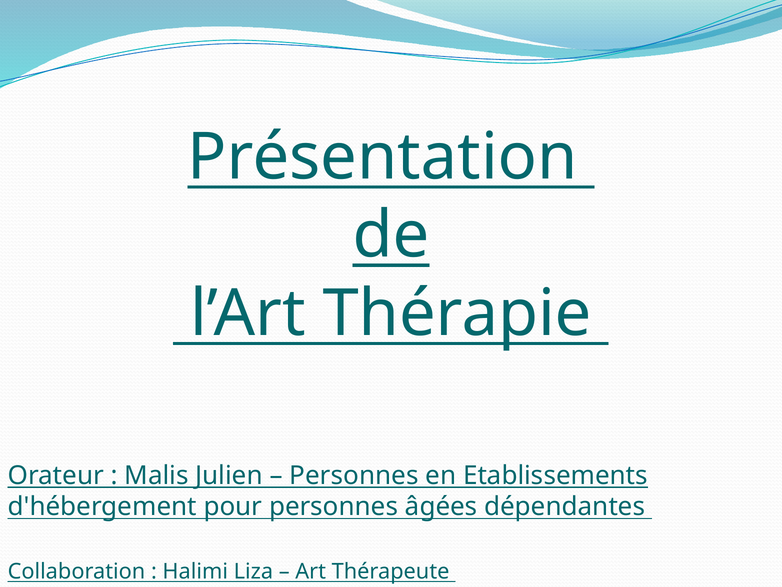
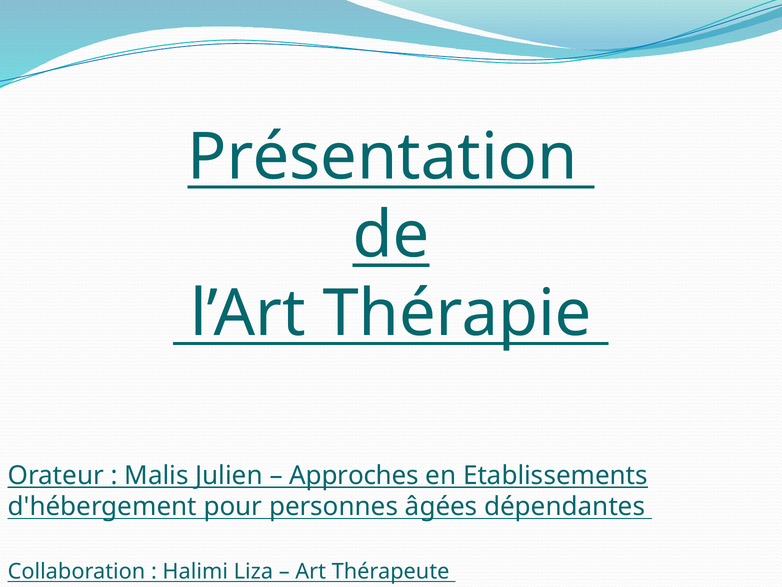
Personnes at (354, 475): Personnes -> Approches
